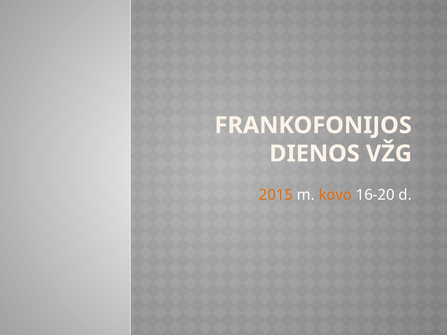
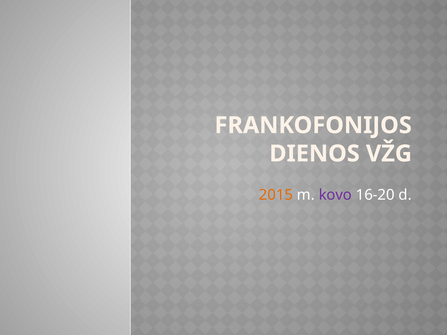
kovo colour: orange -> purple
